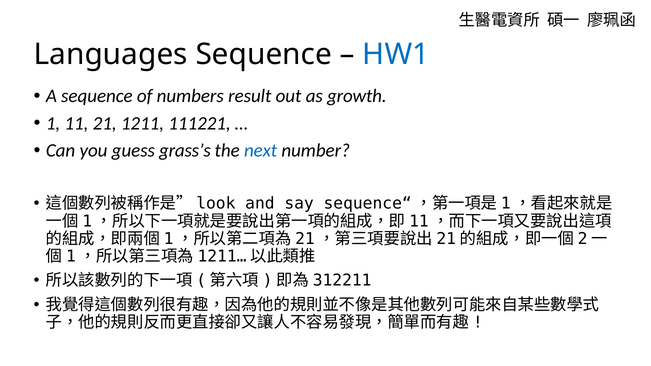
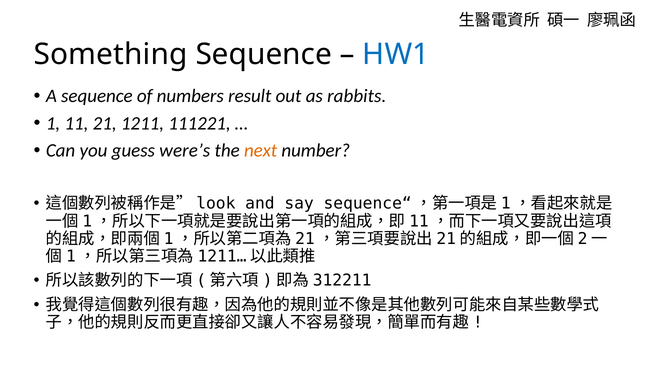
Languages: Languages -> Something
growth: growth -> rabbits
grass’s: grass’s -> were’s
next colour: blue -> orange
